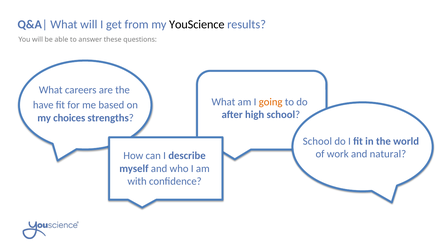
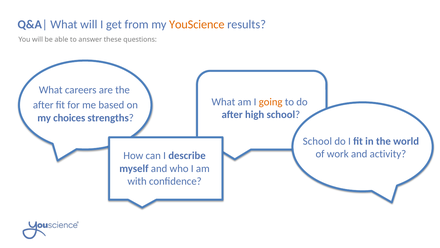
YouScience colour: black -> orange
have at (43, 105): have -> after
natural: natural -> activity
